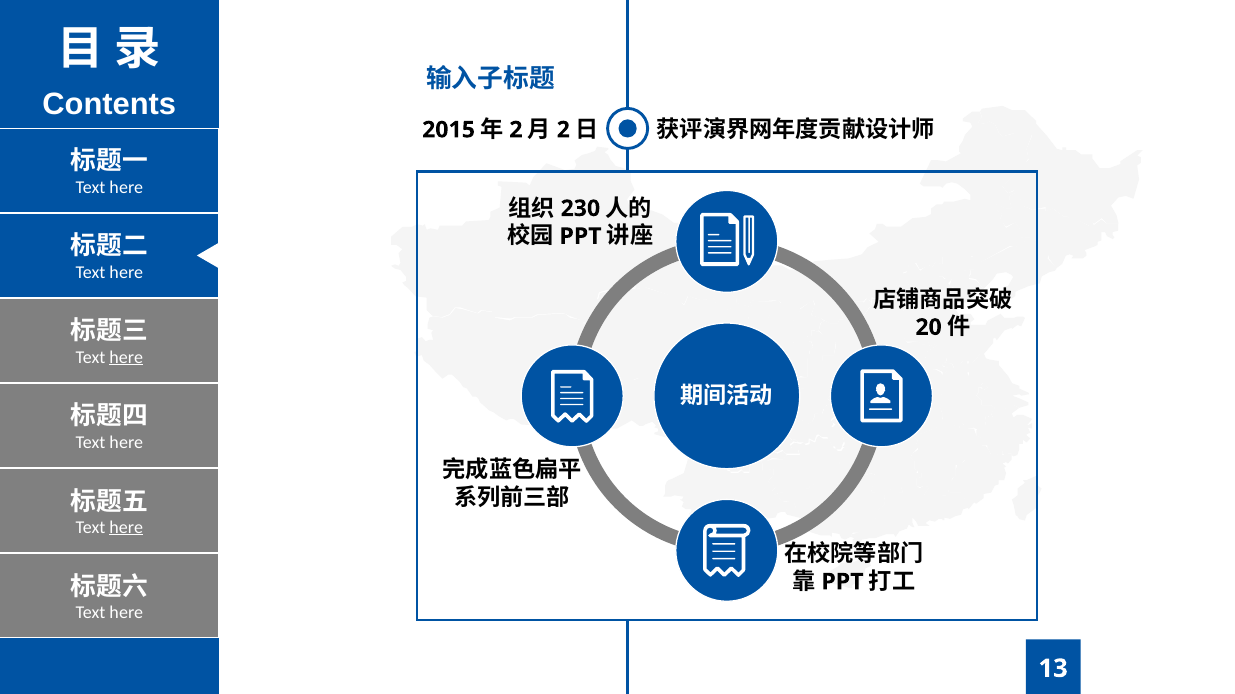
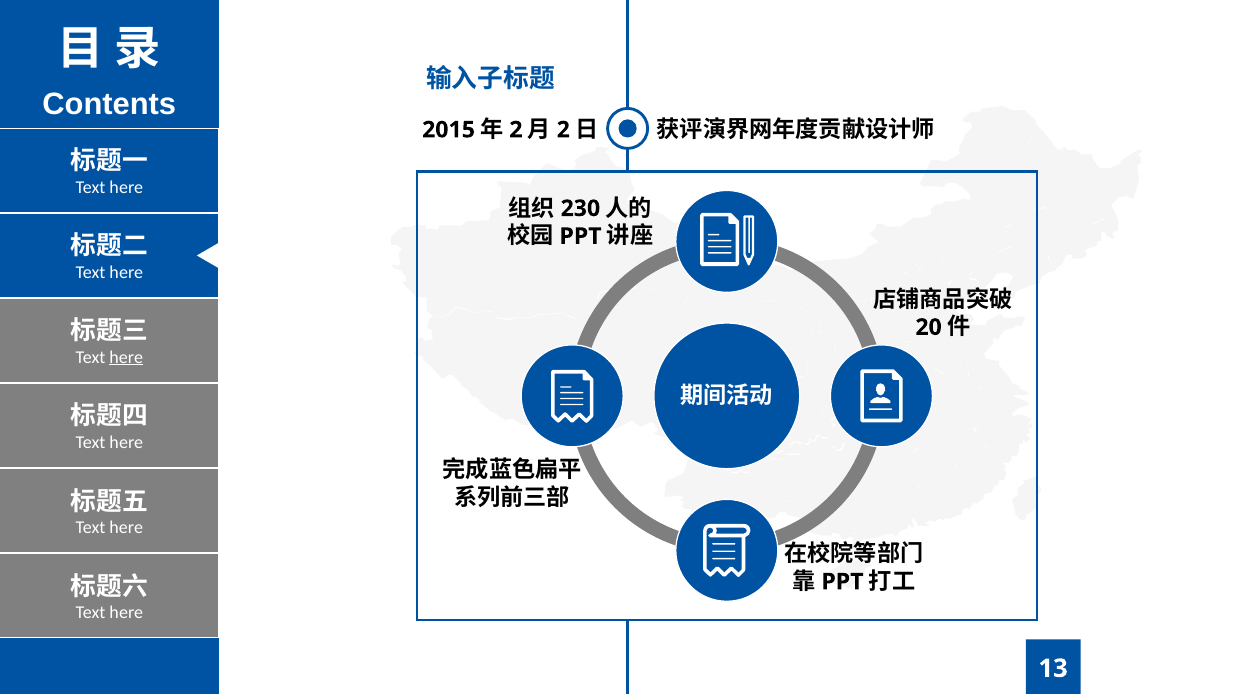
here at (126, 528) underline: present -> none
